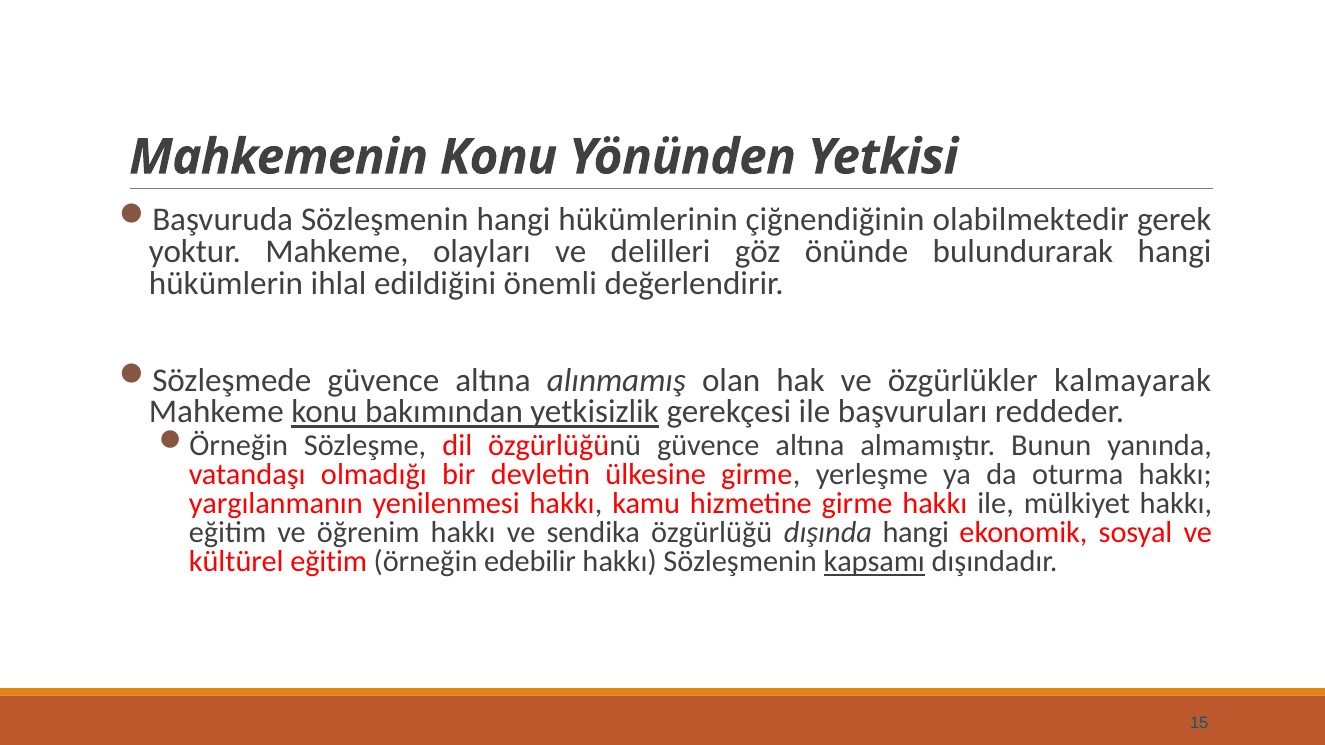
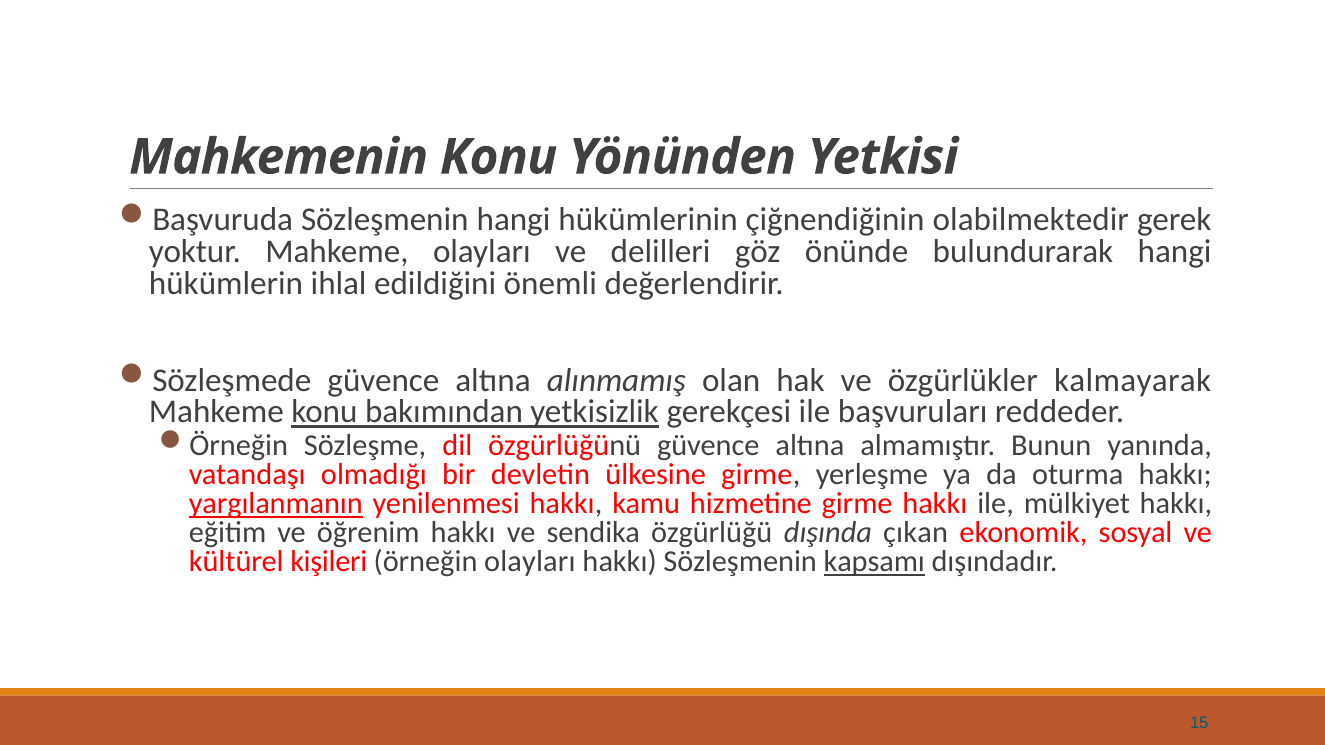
yargılanmanın underline: none -> present
dışında hangi: hangi -> çıkan
kültürel eğitim: eğitim -> kişileri
örneğin edebilir: edebilir -> olayları
